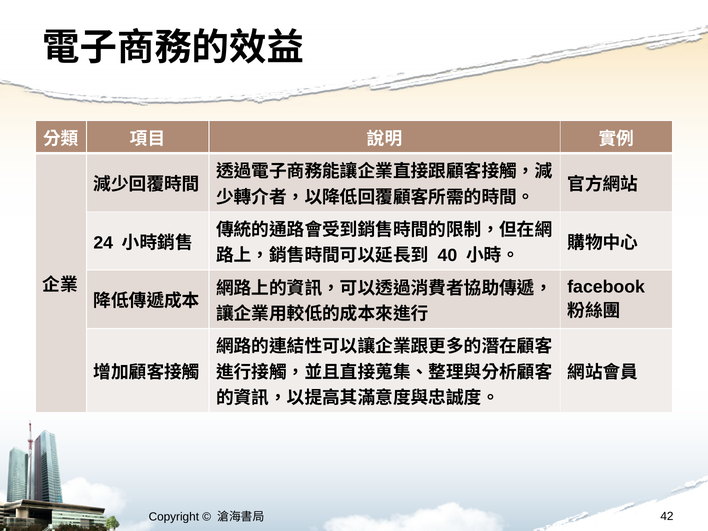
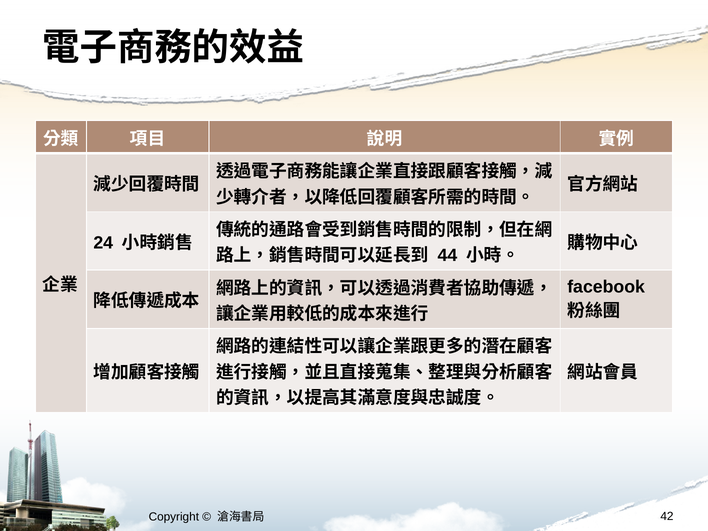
40: 40 -> 44
